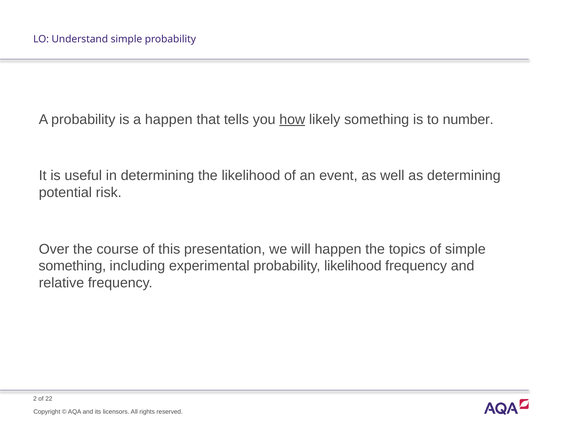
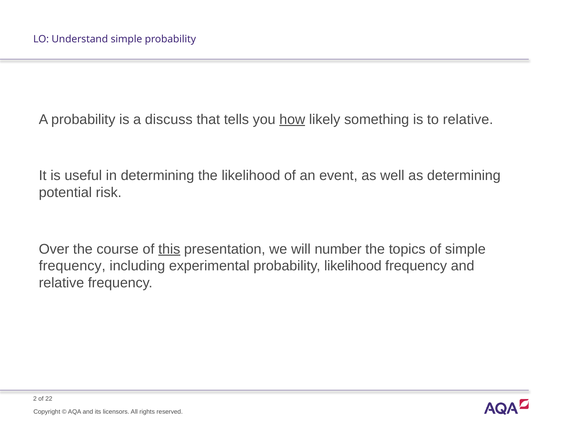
a happen: happen -> discuss
to number: number -> relative
this underline: none -> present
will happen: happen -> number
something at (72, 266): something -> frequency
